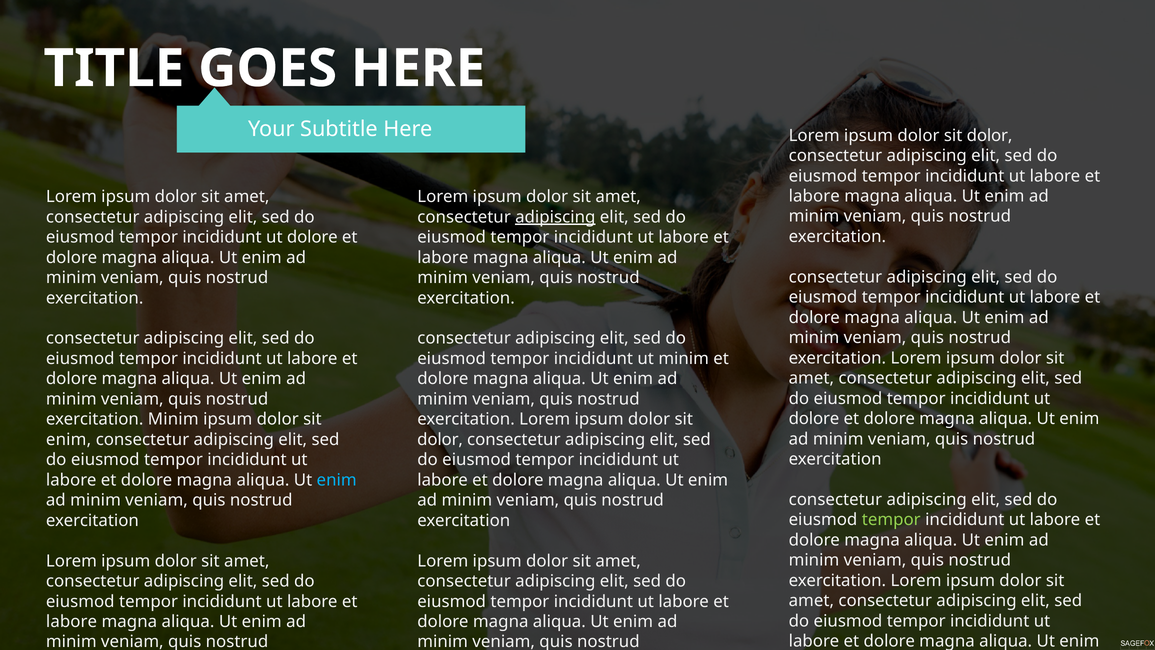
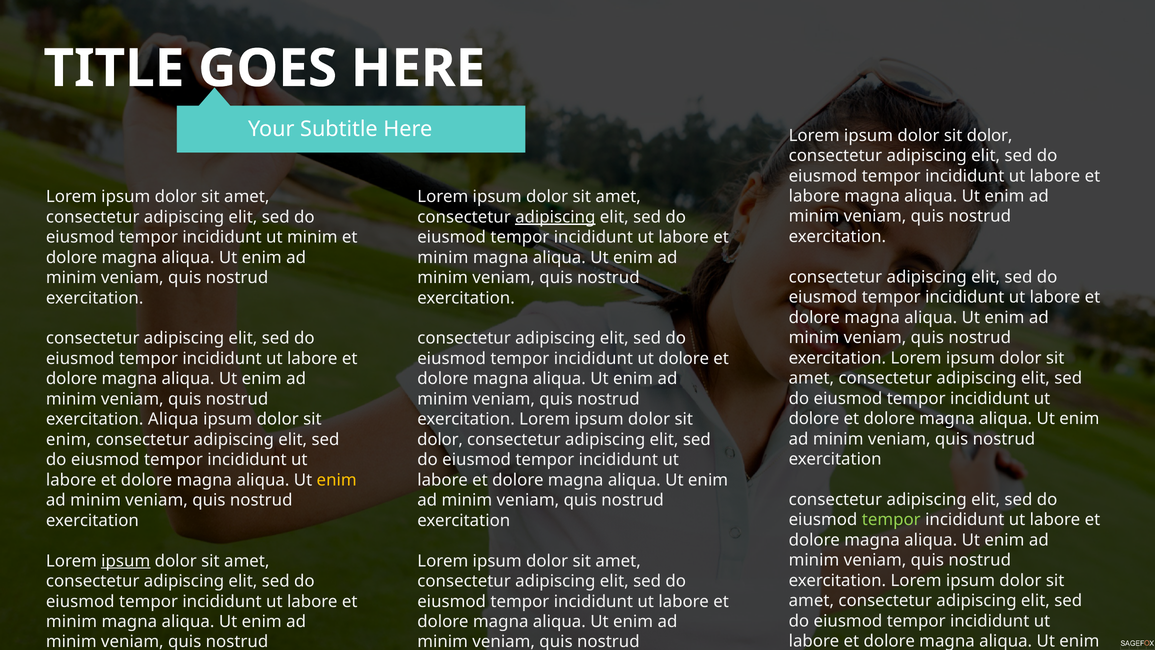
dolore at (312, 237): dolore -> minim
labore at (443, 257): labore -> minim
minim at (684, 358): minim -> dolore
exercitation Minim: Minim -> Aliqua
enim at (337, 480) colour: light blue -> yellow
ipsum at (126, 561) underline: none -> present
labore at (72, 621): labore -> minim
